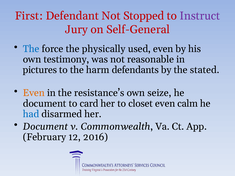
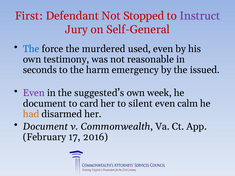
physically: physically -> murdered
pictures: pictures -> seconds
defendants: defendants -> emergency
stated: stated -> issued
Even at (34, 93) colour: orange -> purple
resistance’s: resistance’s -> suggested’s
seize: seize -> week
closet: closet -> silent
had colour: blue -> orange
12: 12 -> 17
